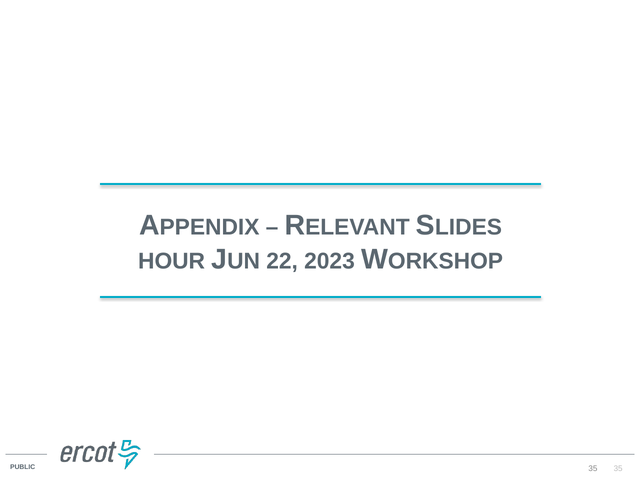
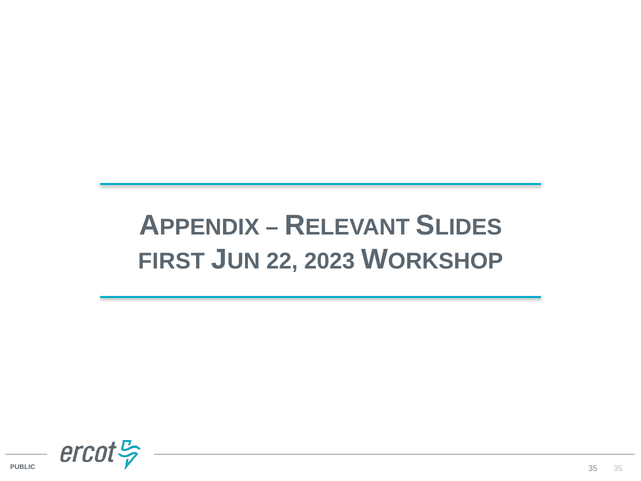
HOUR: HOUR -> FIRST
